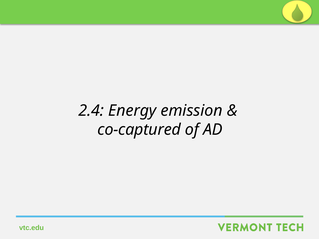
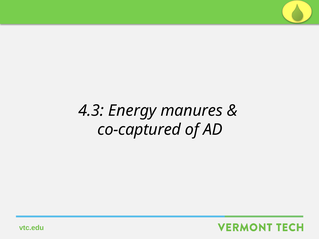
2.4: 2.4 -> 4.3
emission: emission -> manures
